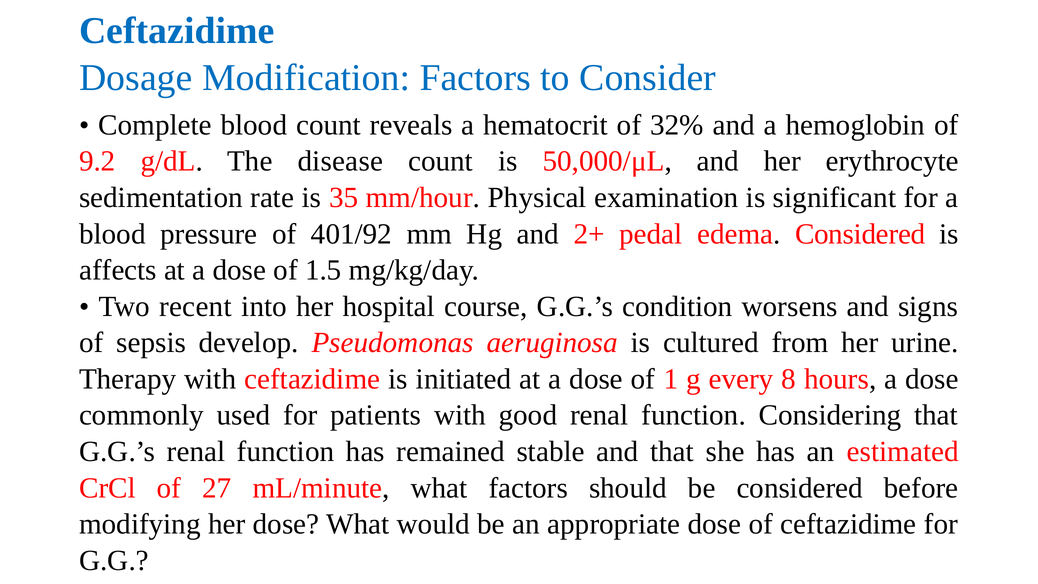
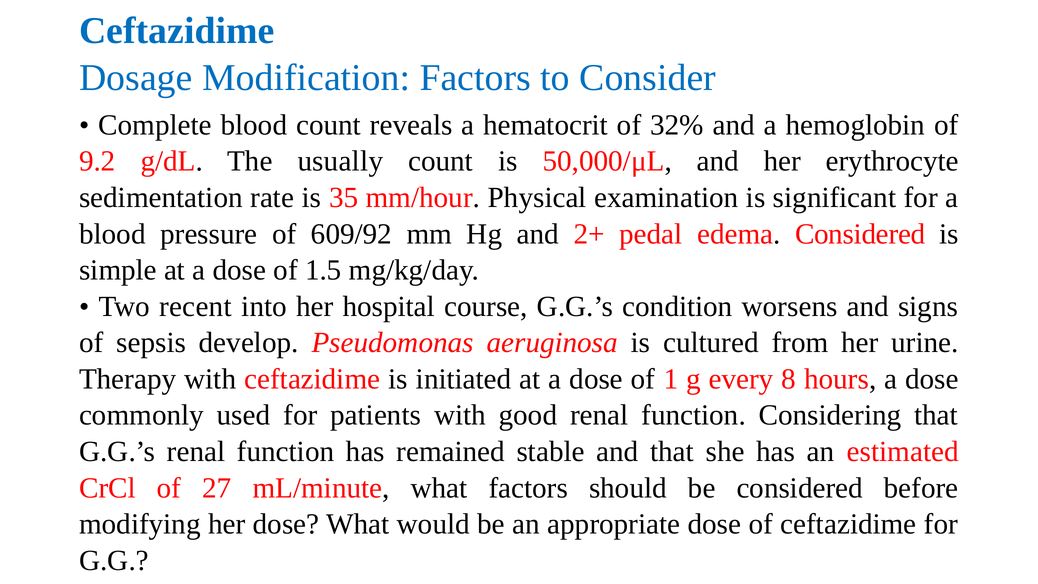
disease: disease -> usually
401/92: 401/92 -> 609/92
affects: affects -> simple
